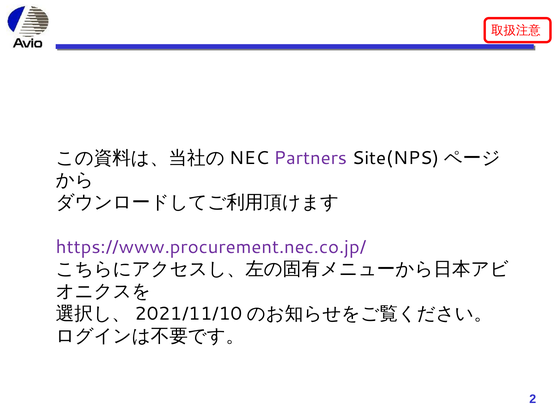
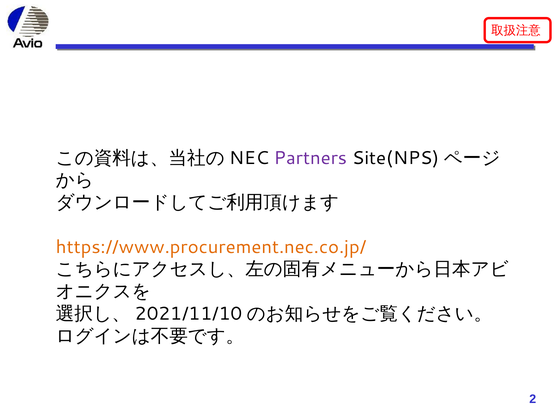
https://www.procurement.nec.co.jp/ colour: purple -> orange
